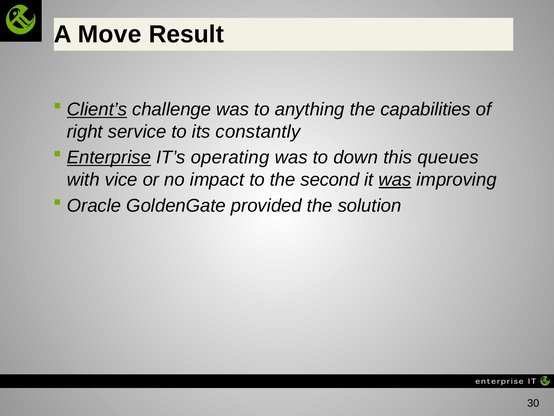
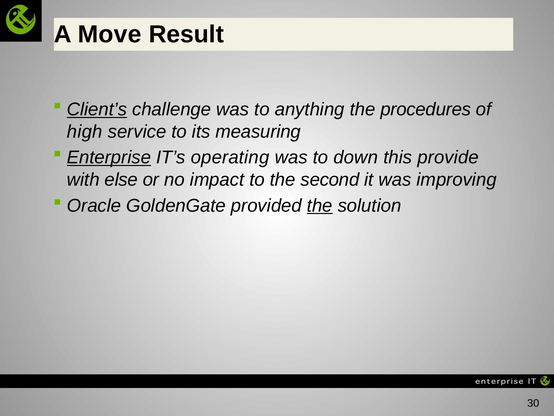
capabilities: capabilities -> procedures
right: right -> high
constantly: constantly -> measuring
queues: queues -> provide
vice: vice -> else
was at (395, 179) underline: present -> none
the at (320, 205) underline: none -> present
